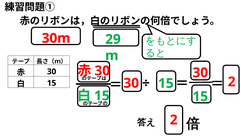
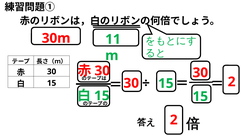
29: 29 -> 11
